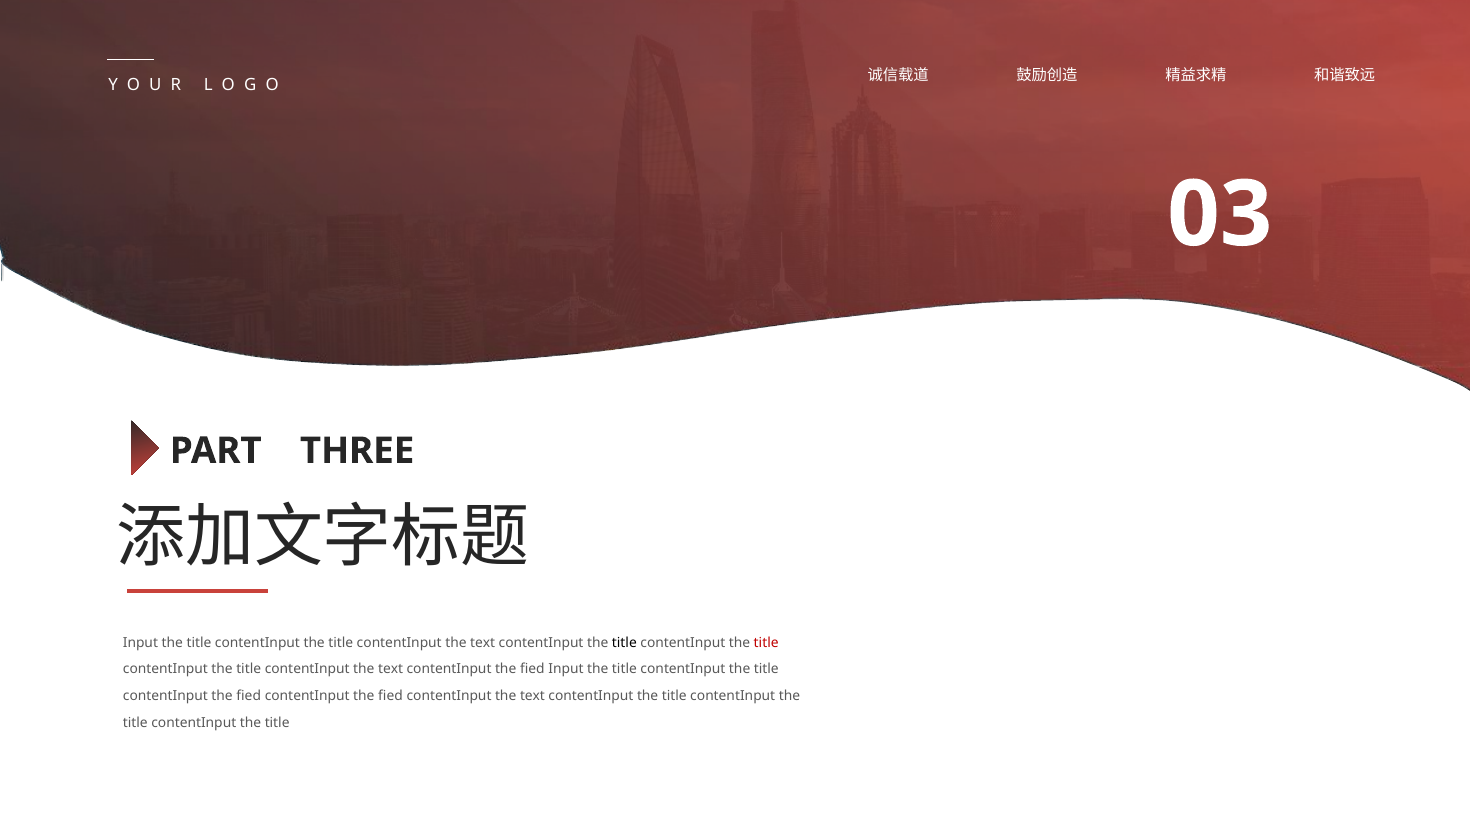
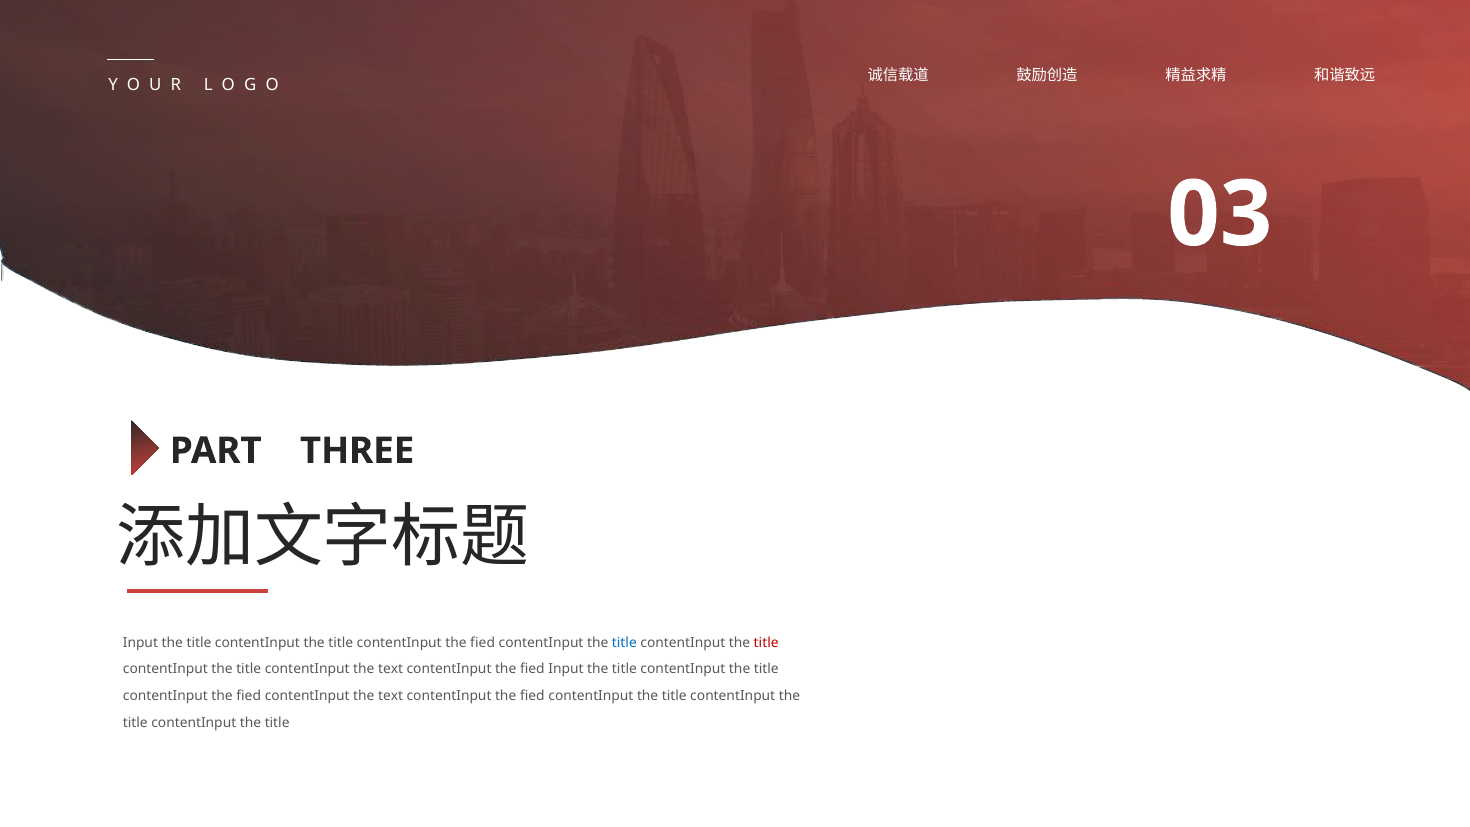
text at (483, 643): text -> fied
title at (624, 643) colour: black -> blue
fied at (390, 696): fied -> text
text at (532, 696): text -> fied
